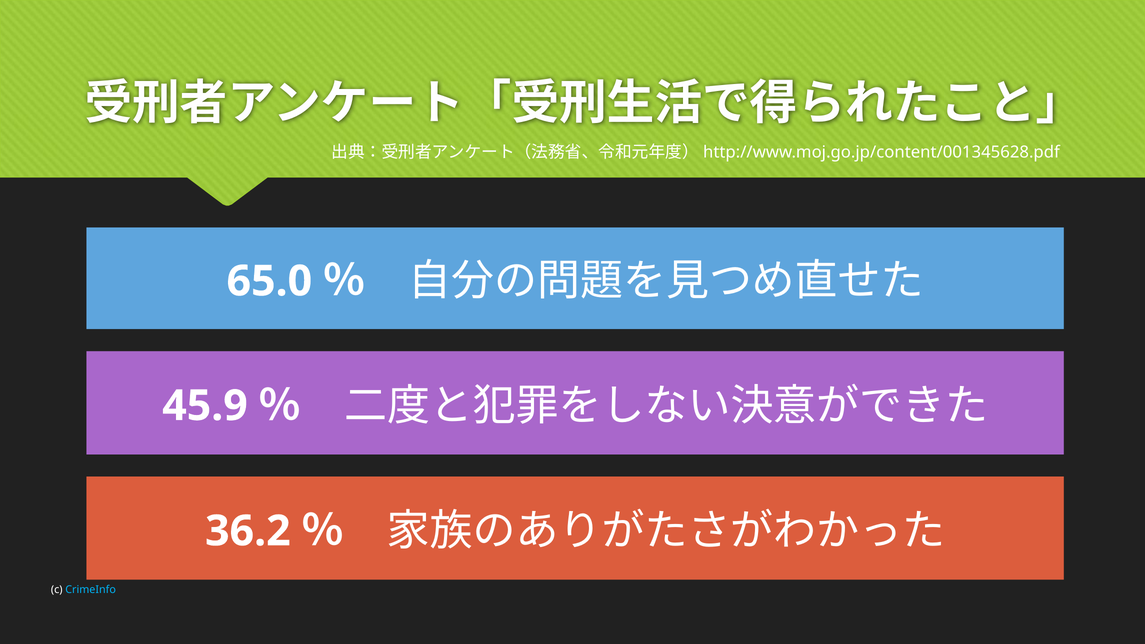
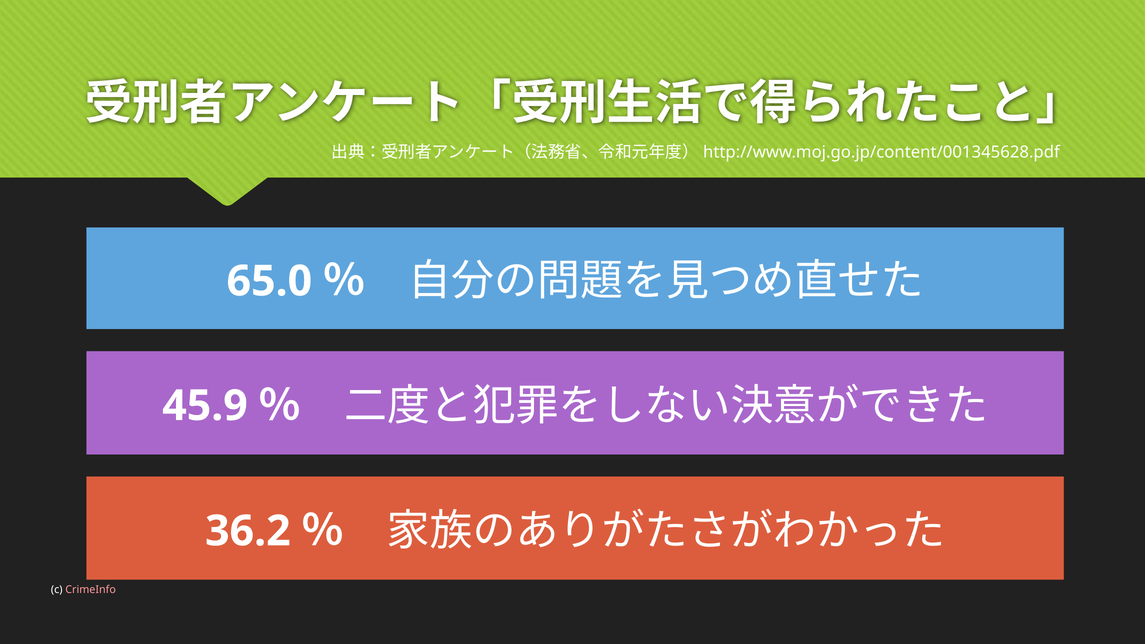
CrimeInfo colour: light blue -> pink
